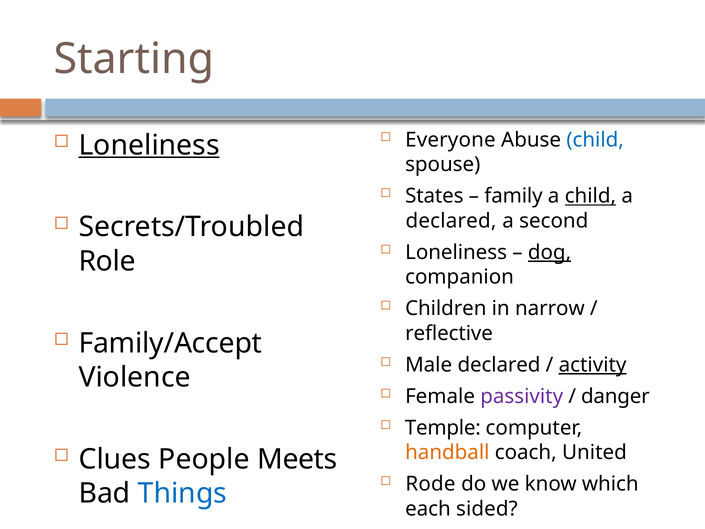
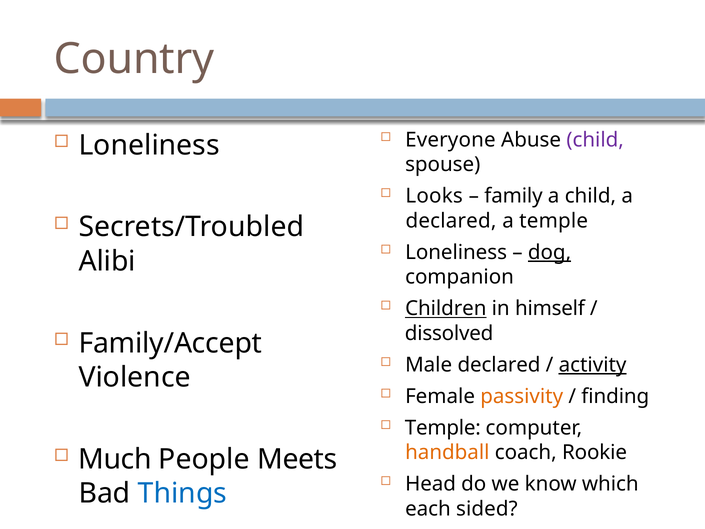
Starting: Starting -> Country
child at (595, 140) colour: blue -> purple
Loneliness at (149, 145) underline: present -> none
States: States -> Looks
child at (590, 196) underline: present -> none
a second: second -> temple
Role: Role -> Alibi
Children underline: none -> present
narrow: narrow -> himself
reflective: reflective -> dissolved
passivity colour: purple -> orange
danger: danger -> finding
United: United -> Rookie
Clues: Clues -> Much
Rode: Rode -> Head
